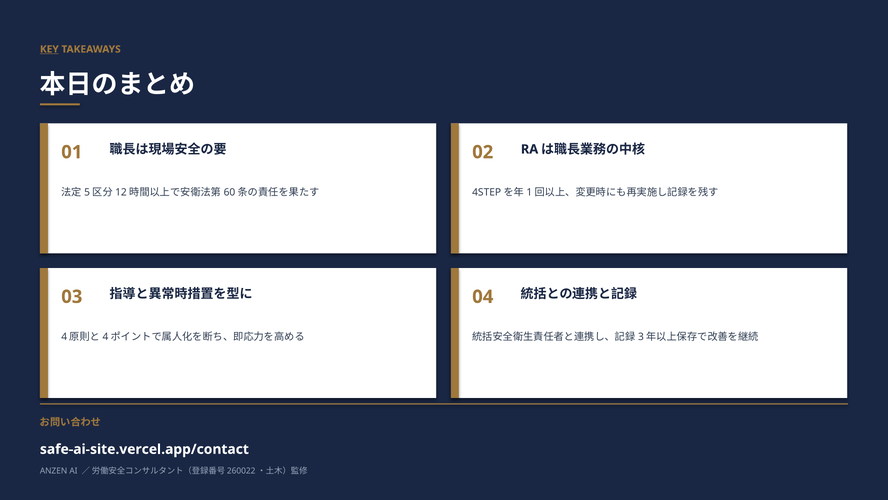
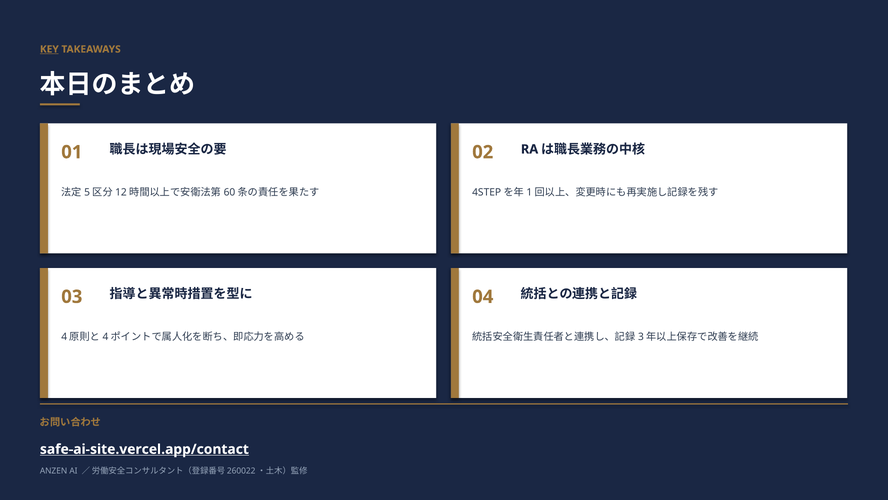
safe-ai-site.vercel.app/contact underline: none -> present
